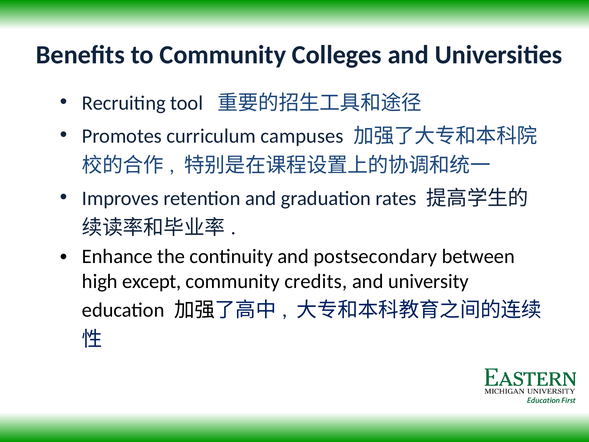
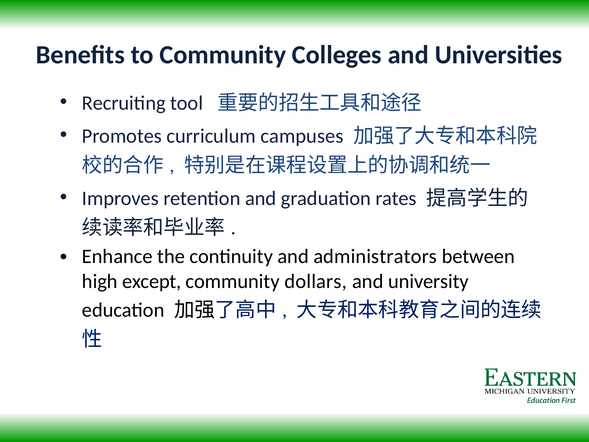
postsecondary: postsecondary -> administrators
credits: credits -> dollars
